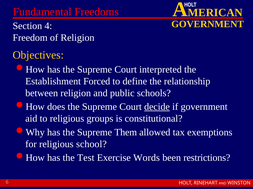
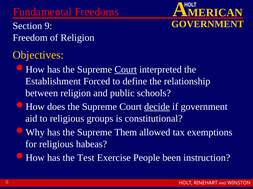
4: 4 -> 9
Court at (126, 70) underline: none -> present
school: school -> habeas
Words: Words -> People
restrictions: restrictions -> instruction
